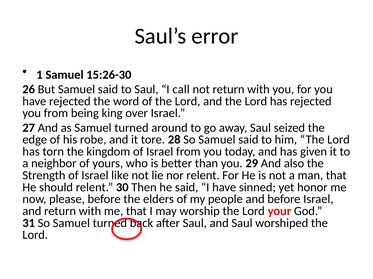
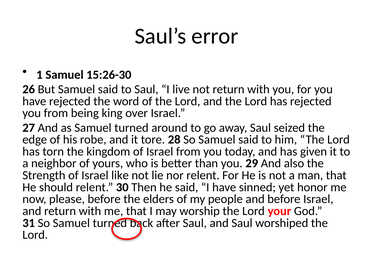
call: call -> live
